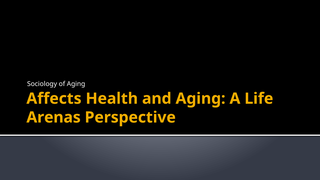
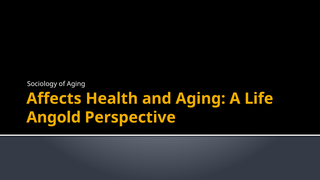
Arenas: Arenas -> Angold
